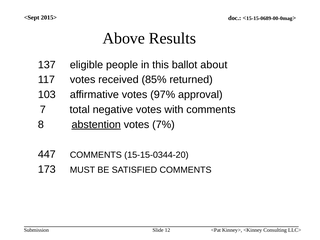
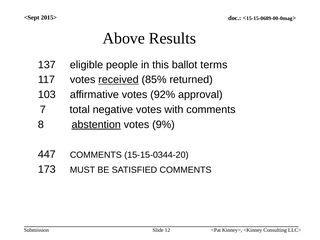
about: about -> terms
received underline: none -> present
97%: 97% -> 92%
7%: 7% -> 9%
